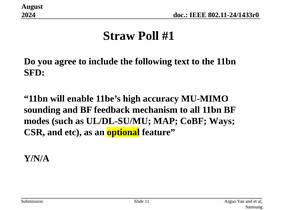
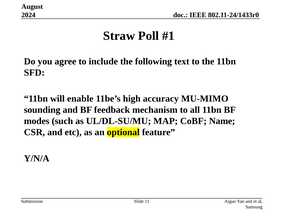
Ways: Ways -> Name
